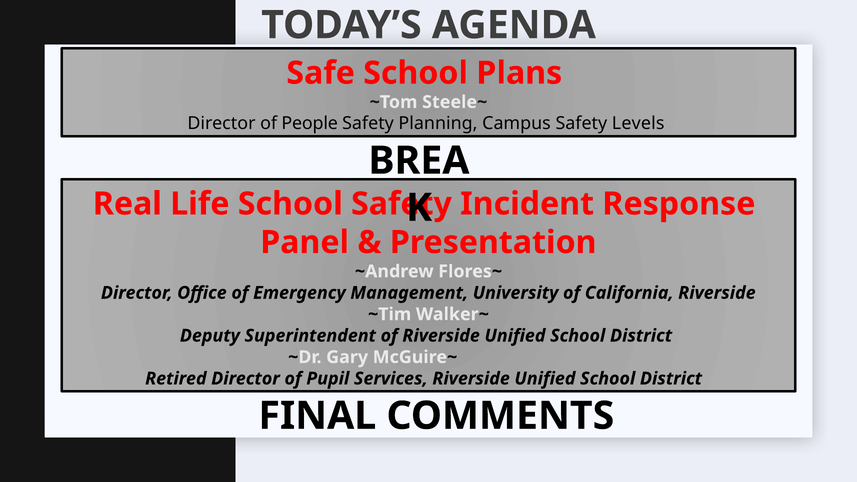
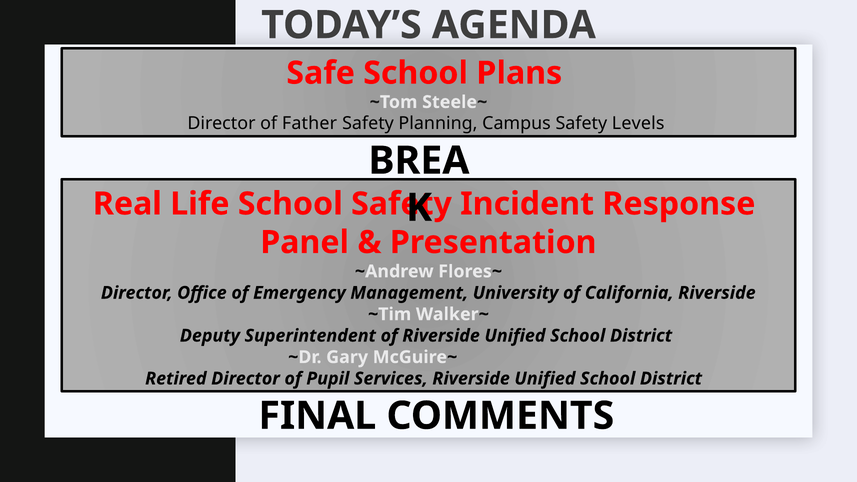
People: People -> Father
